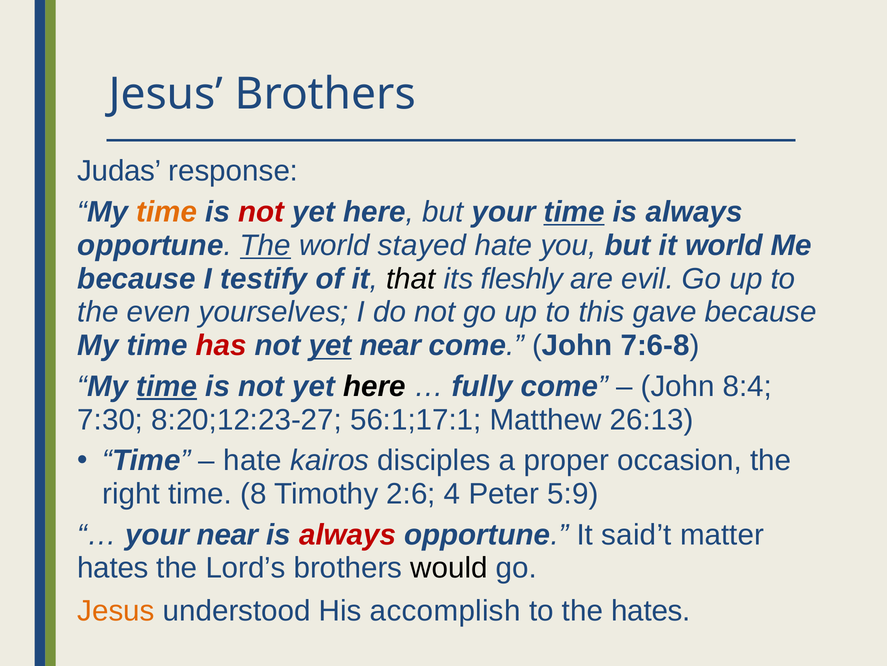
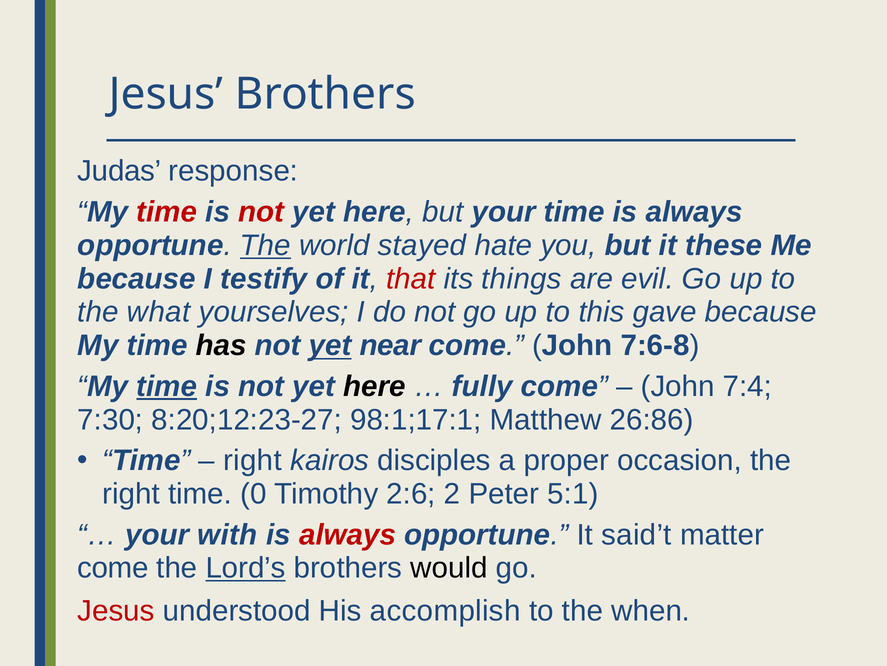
time at (167, 212) colour: orange -> red
time at (574, 212) underline: present -> none
it world: world -> these
that colour: black -> red
fleshly: fleshly -> things
even: even -> what
has colour: red -> black
8:4: 8:4 -> 7:4
56:1;17:1: 56:1;17:1 -> 98:1;17:1
26:13: 26:13 -> 26:86
hate at (253, 460): hate -> right
8: 8 -> 0
4: 4 -> 2
5:9: 5:9 -> 5:1
your near: near -> with
hates at (113, 567): hates -> come
Lord’s underline: none -> present
Jesus at (116, 610) colour: orange -> red
the hates: hates -> when
